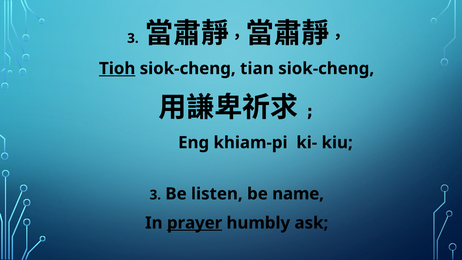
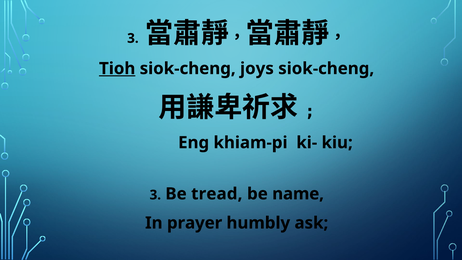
tian: tian -> joys
listen: listen -> tread
prayer underline: present -> none
